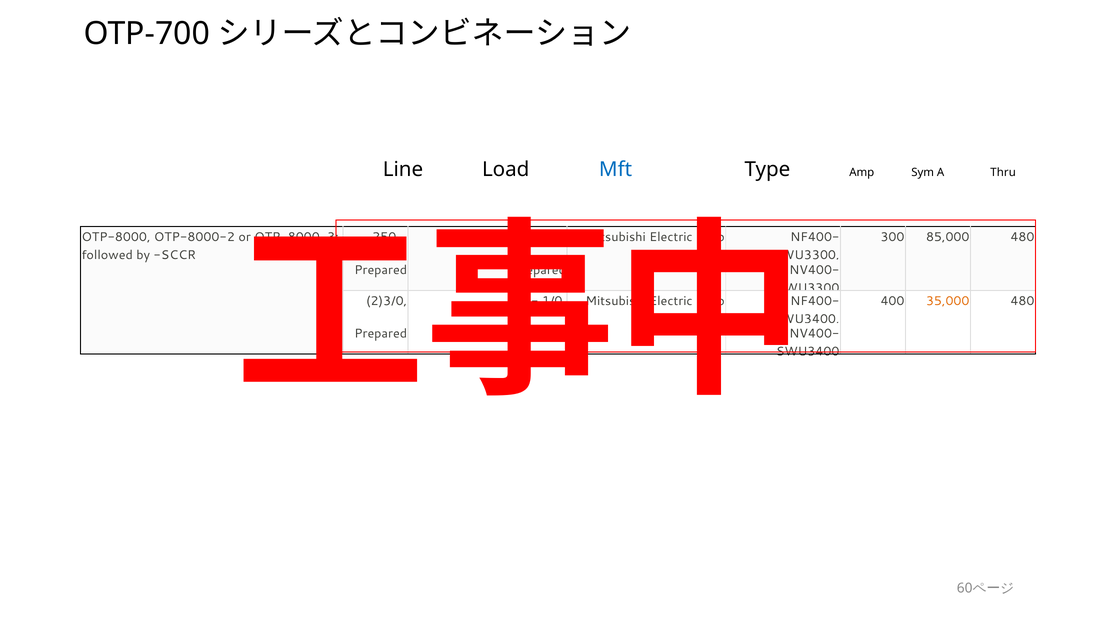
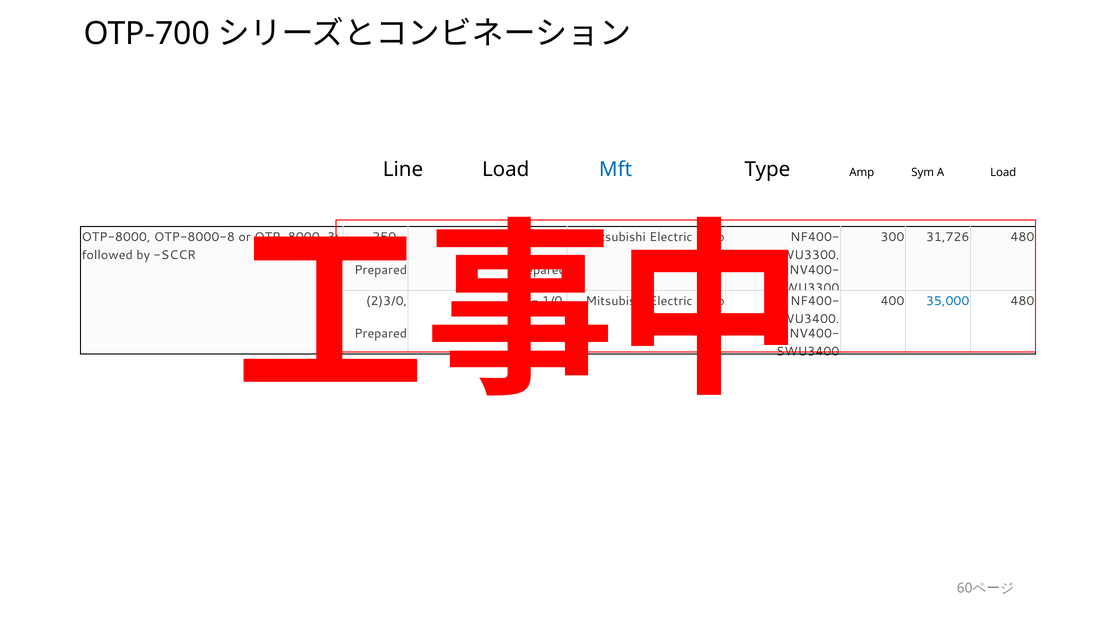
A Thru: Thru -> Load
OTP-8000-2: OTP-8000-2 -> OTP-8000-8
85,000: 85,000 -> 31,726
35,000 colour: orange -> blue
